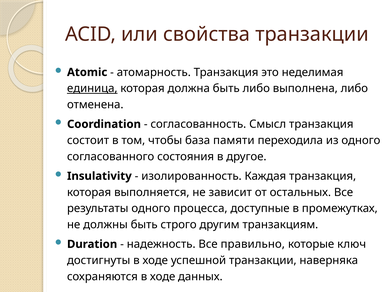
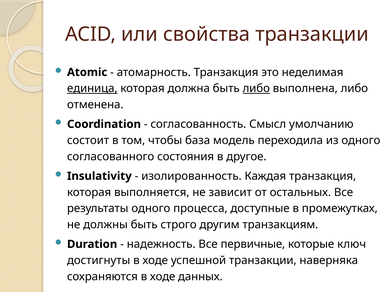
либо at (256, 89) underline: none -> present
Смысл транзакция: транзакция -> умолчанию
памяти: памяти -> модель
правильно: правильно -> первичные
